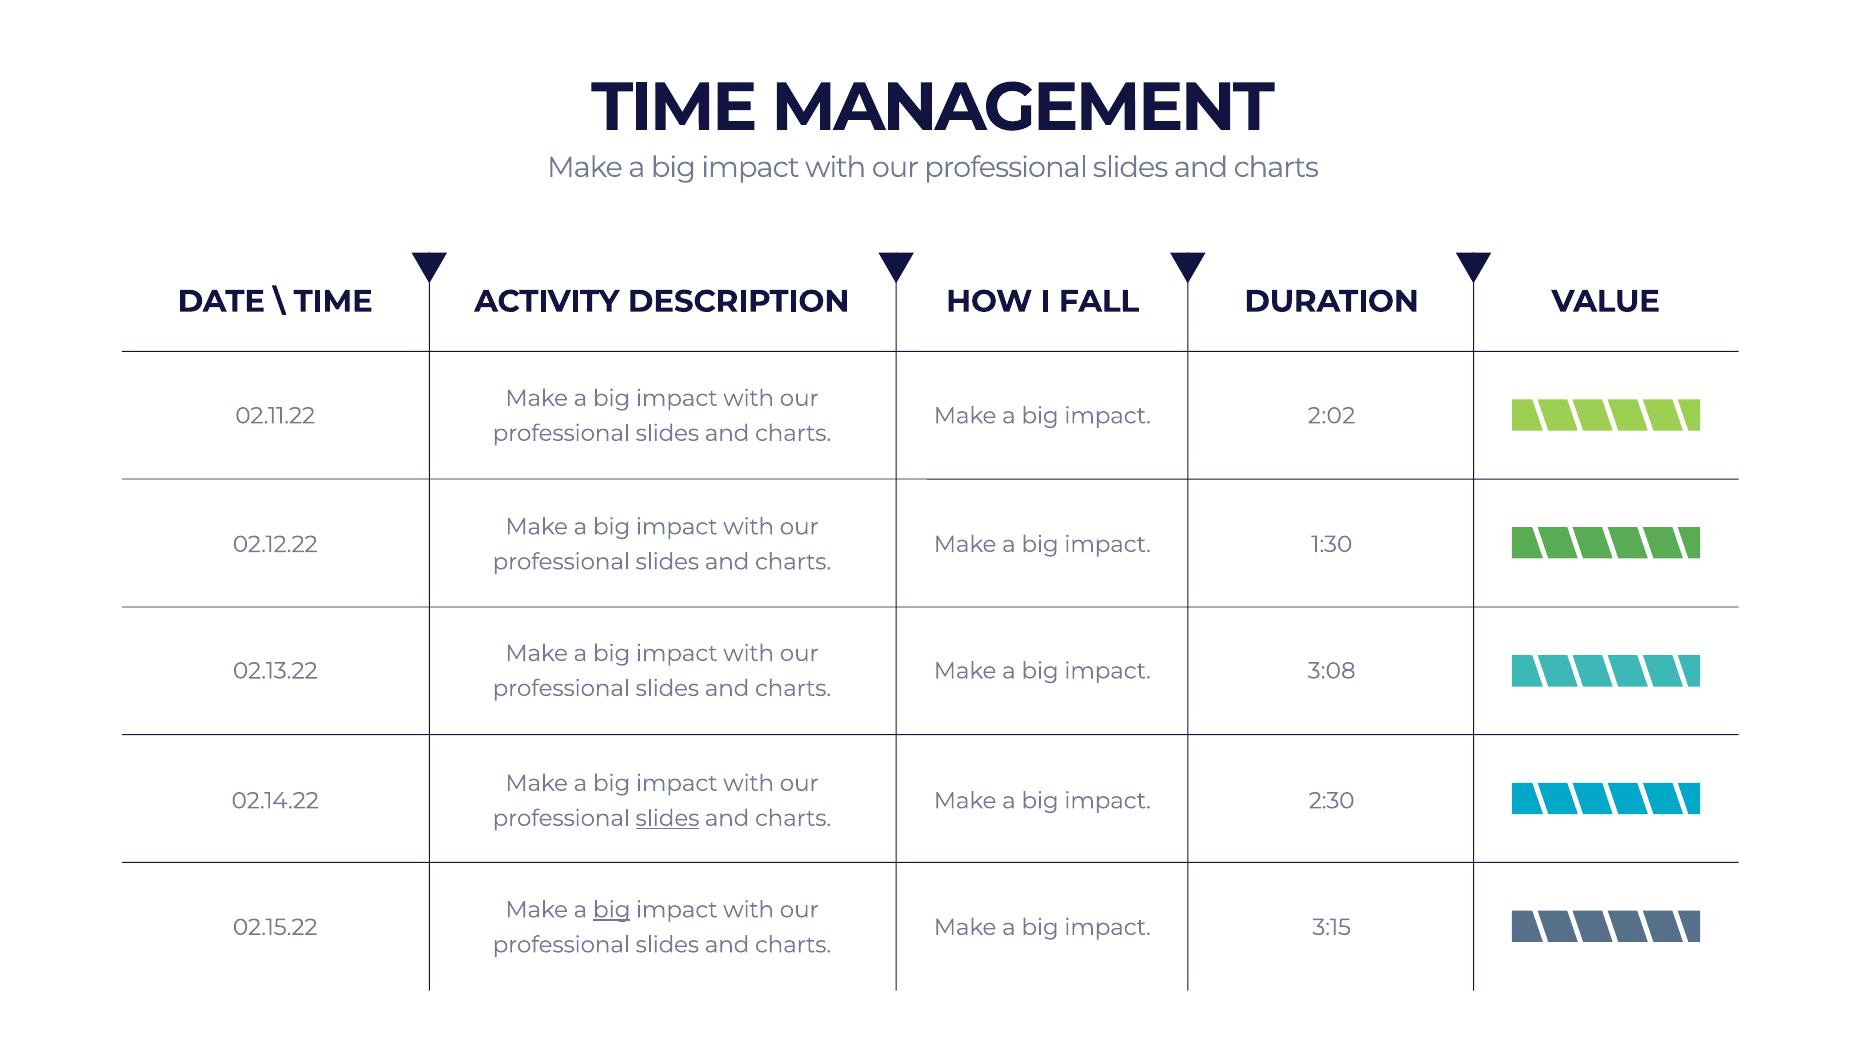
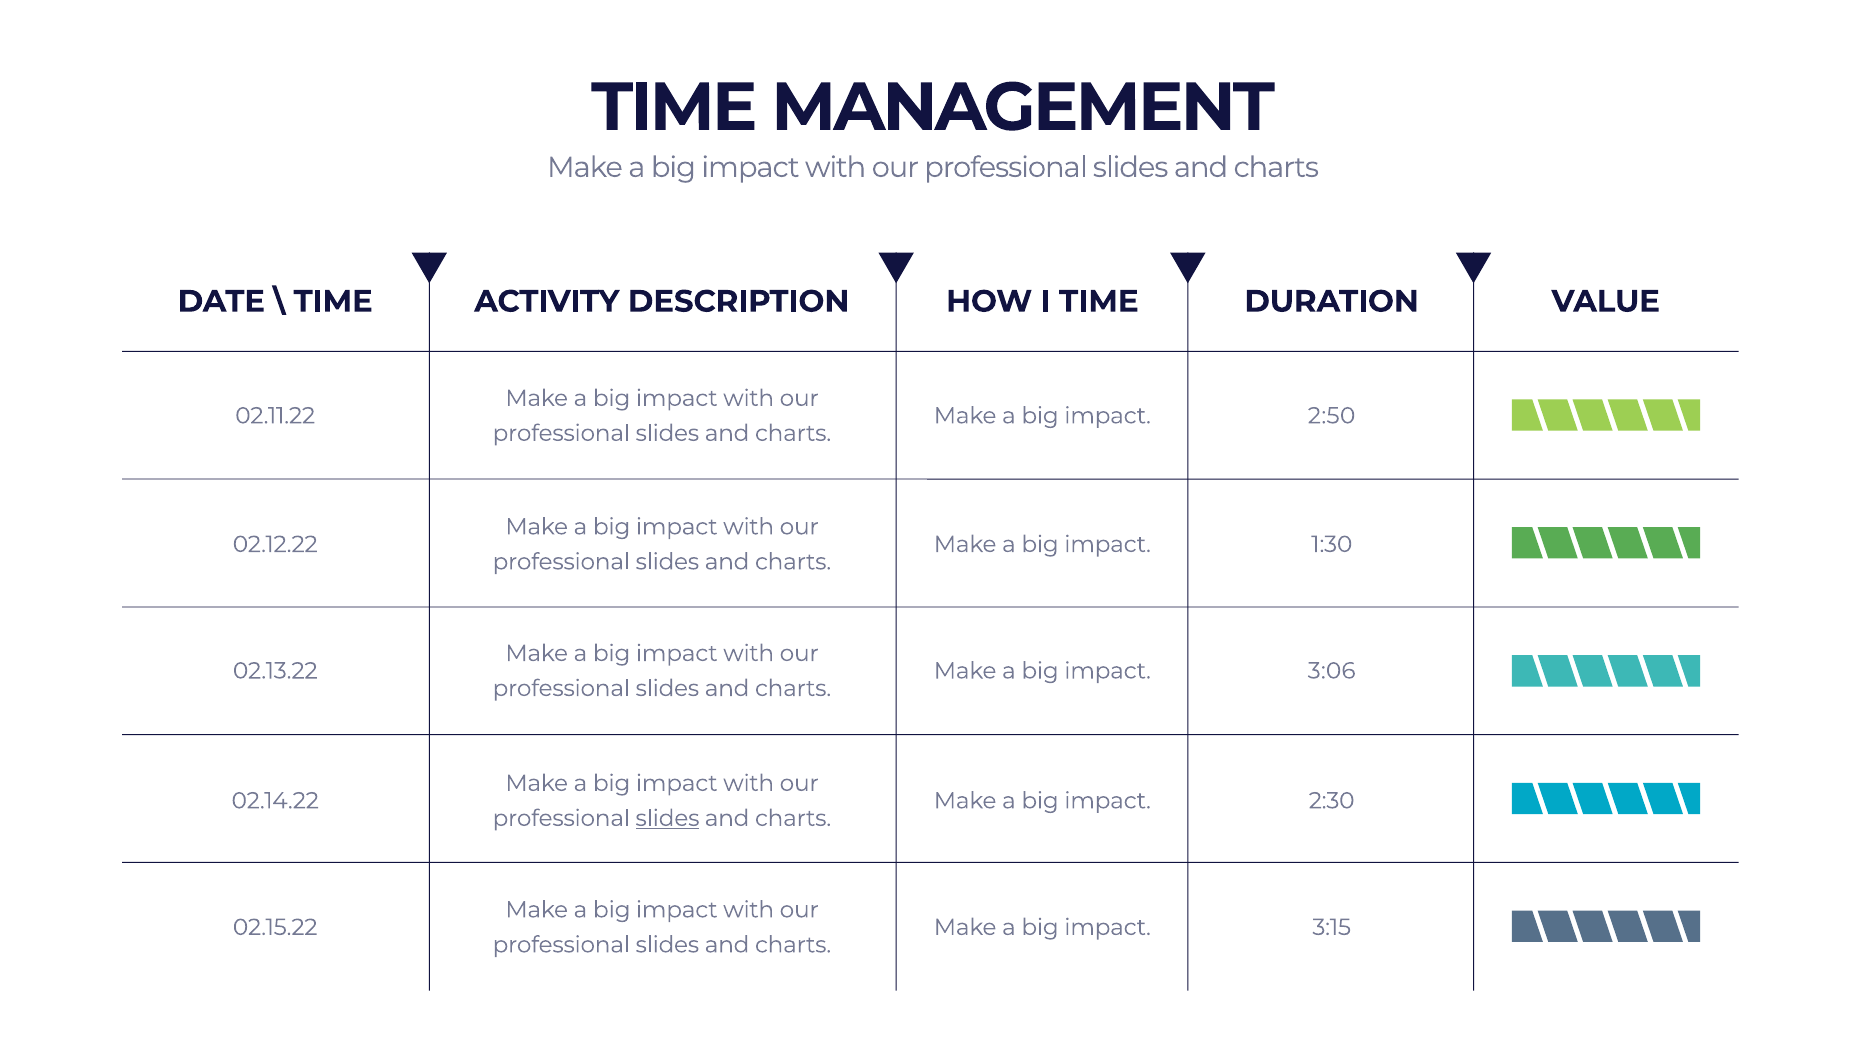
I FALL: FALL -> TIME
2:02: 2:02 -> 2:50
3:08: 3:08 -> 3:06
big at (612, 910) underline: present -> none
